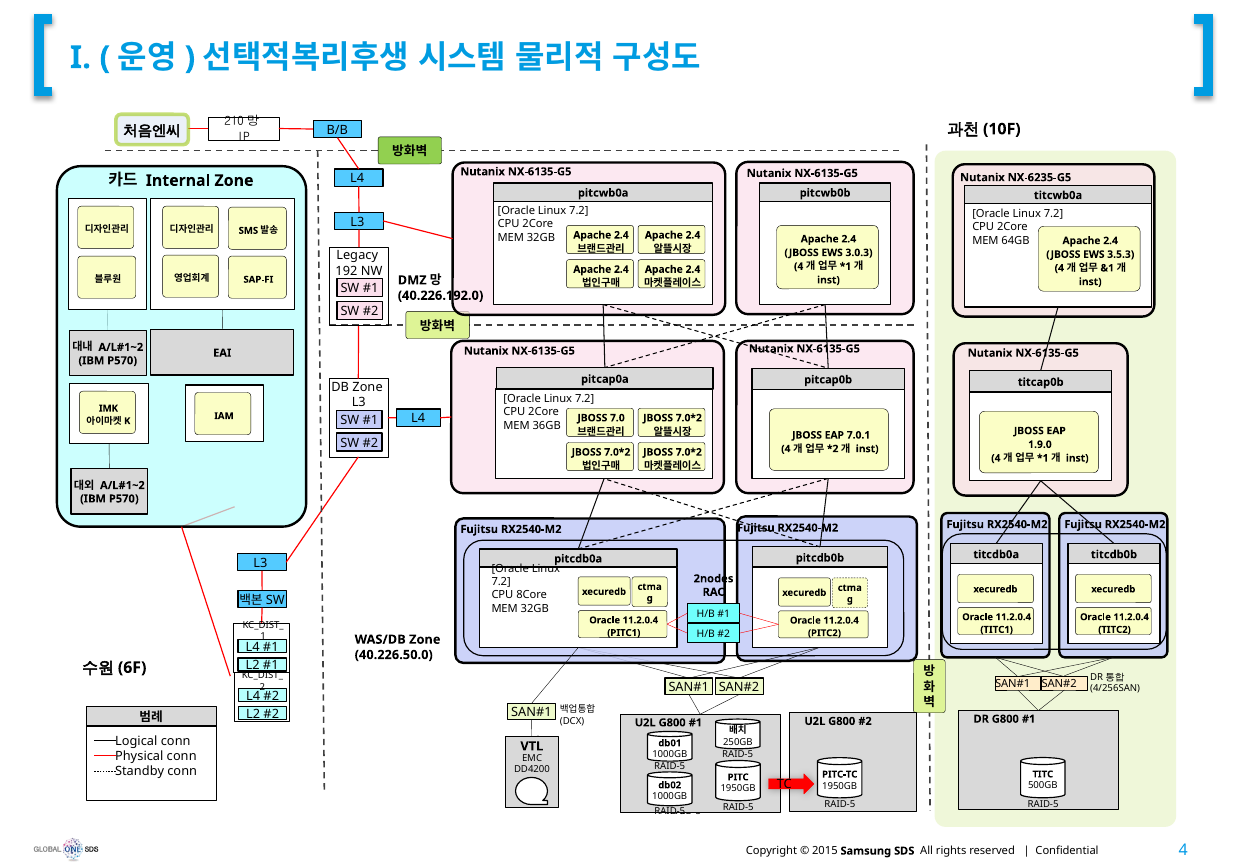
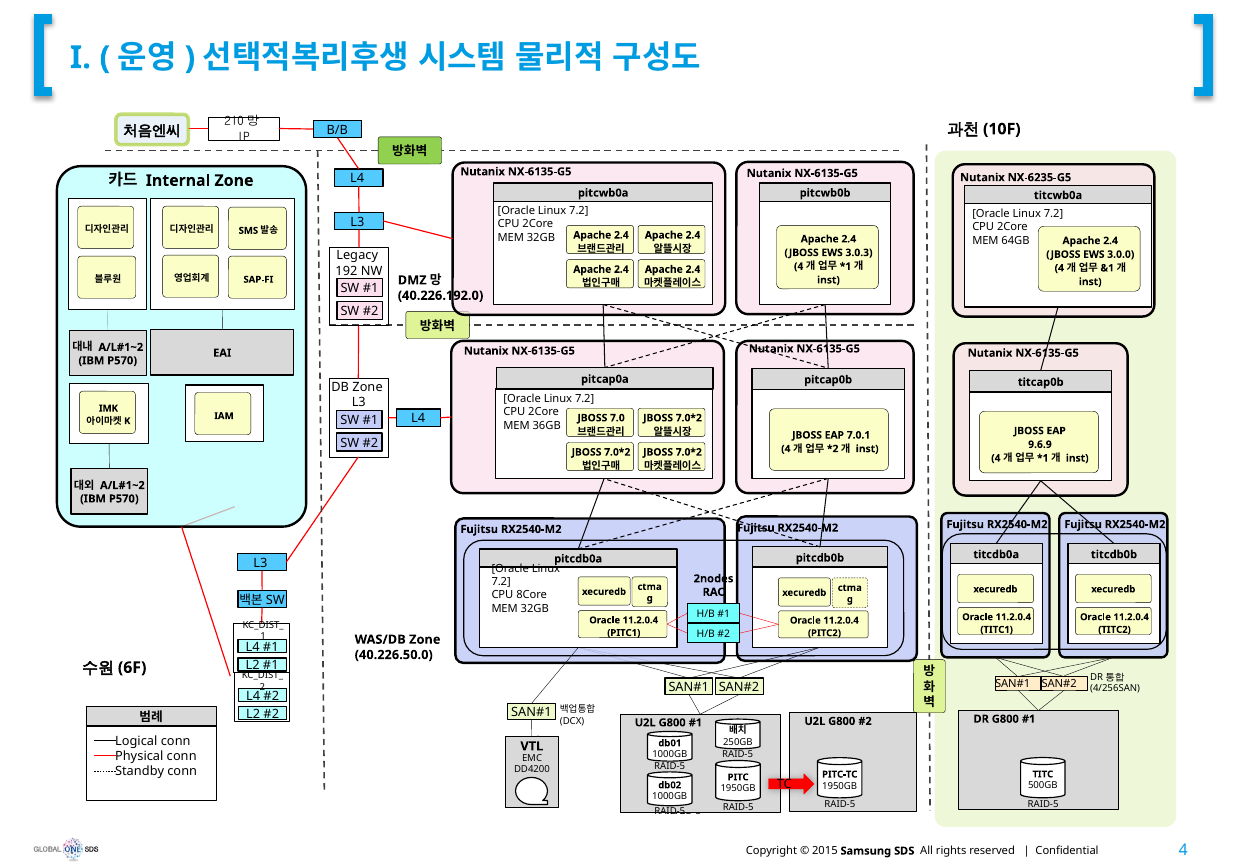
3.5.3: 3.5.3 -> 3.0.0
1.9.0: 1.9.0 -> 9.6.9
